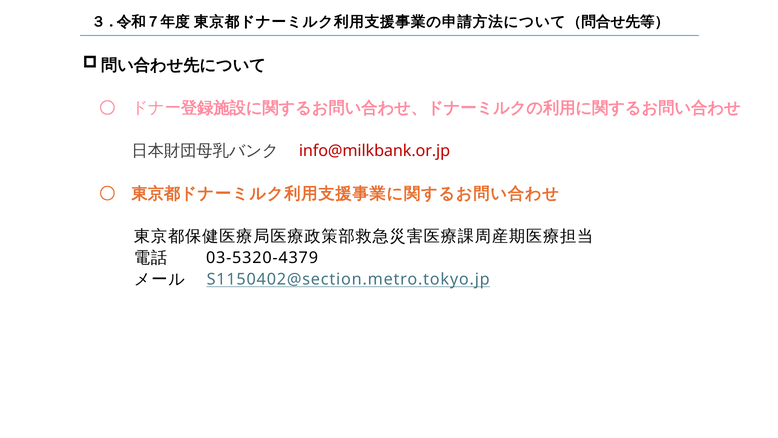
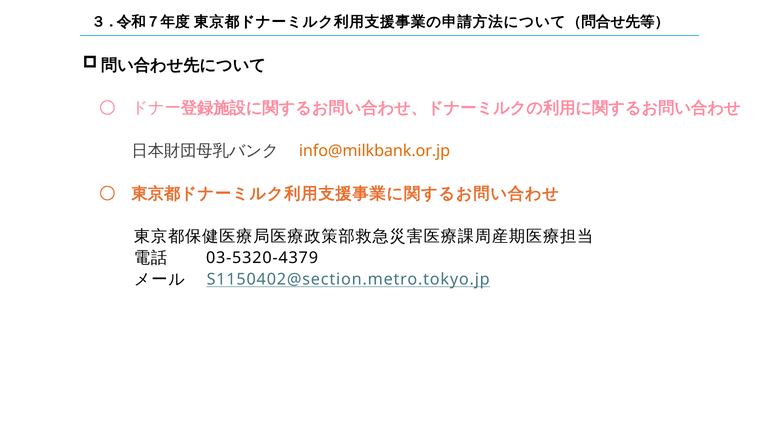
info@milkbank.or.jp colour: red -> orange
